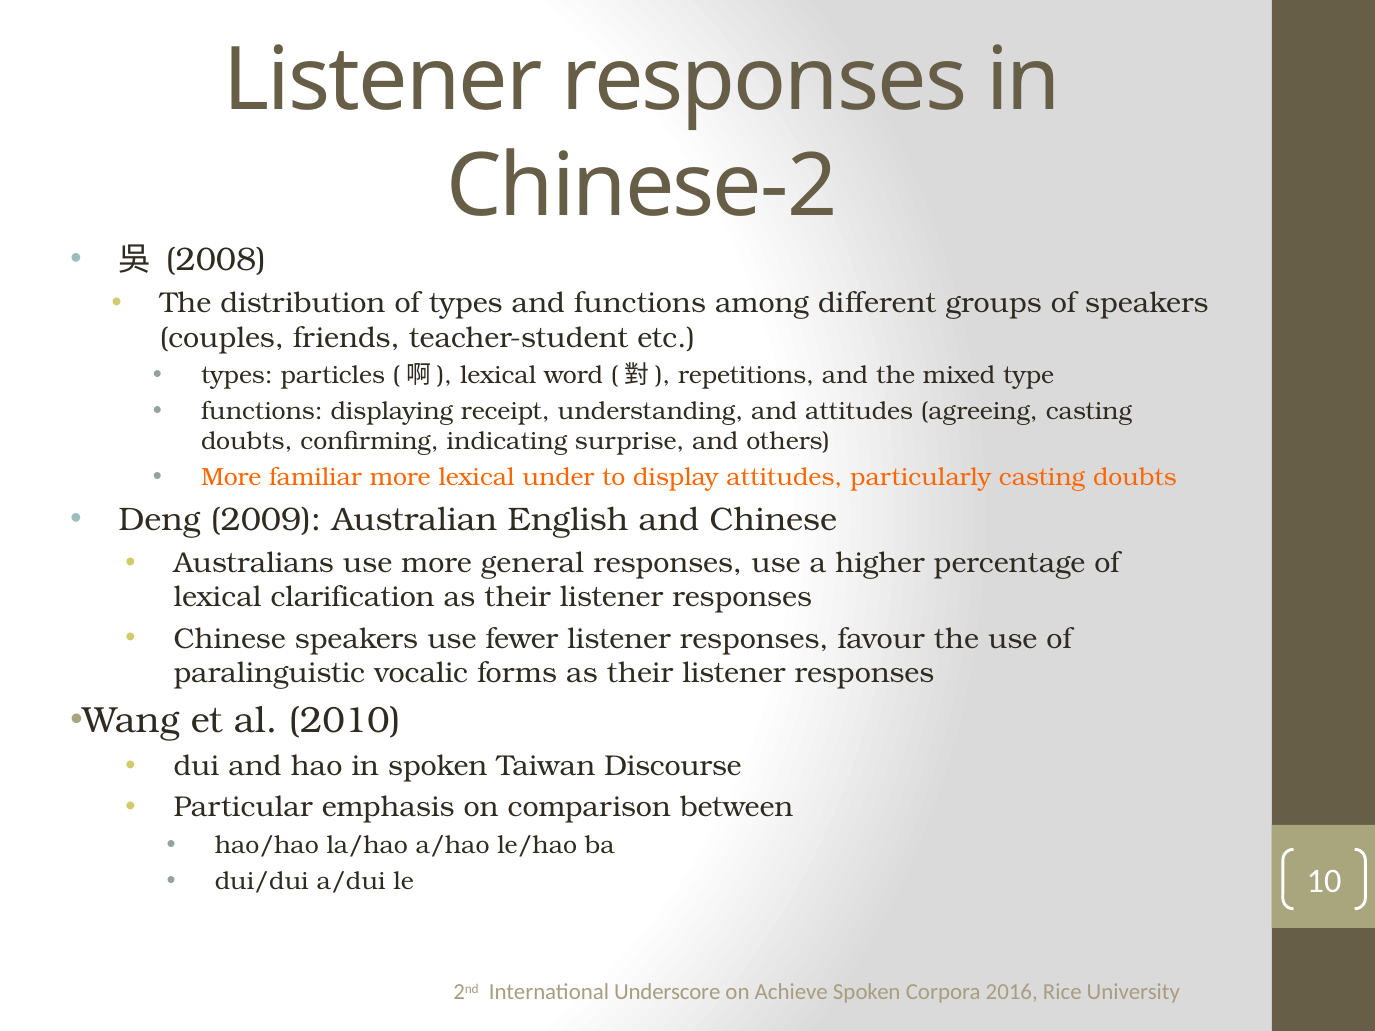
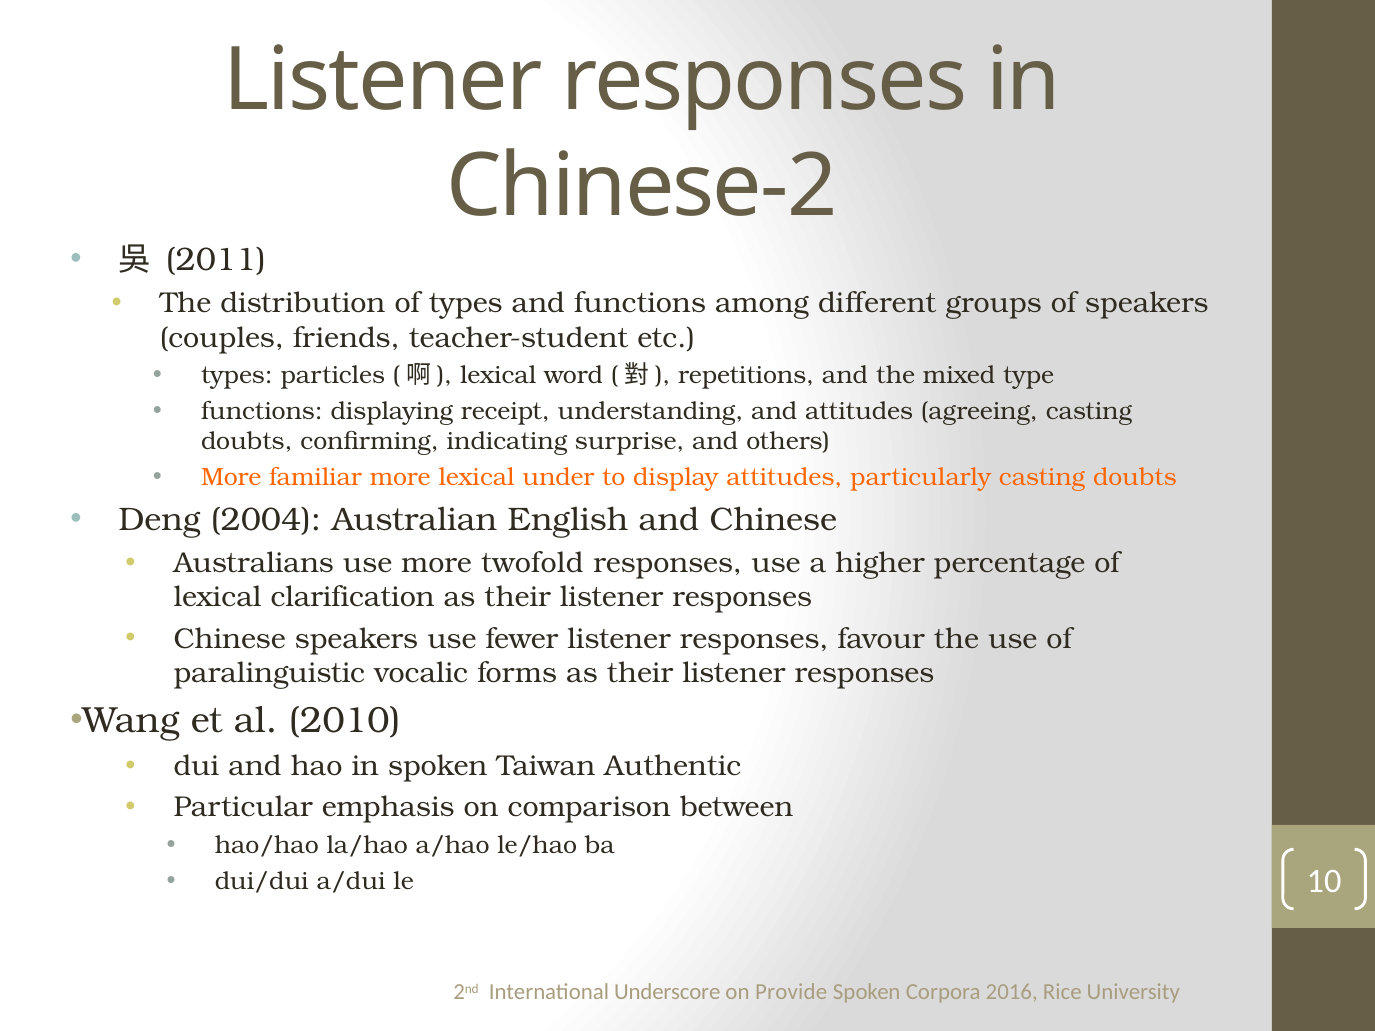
2008: 2008 -> 2011
2009: 2009 -> 2004
general: general -> twofold
Discourse: Discourse -> Authentic
Achieve: Achieve -> Provide
